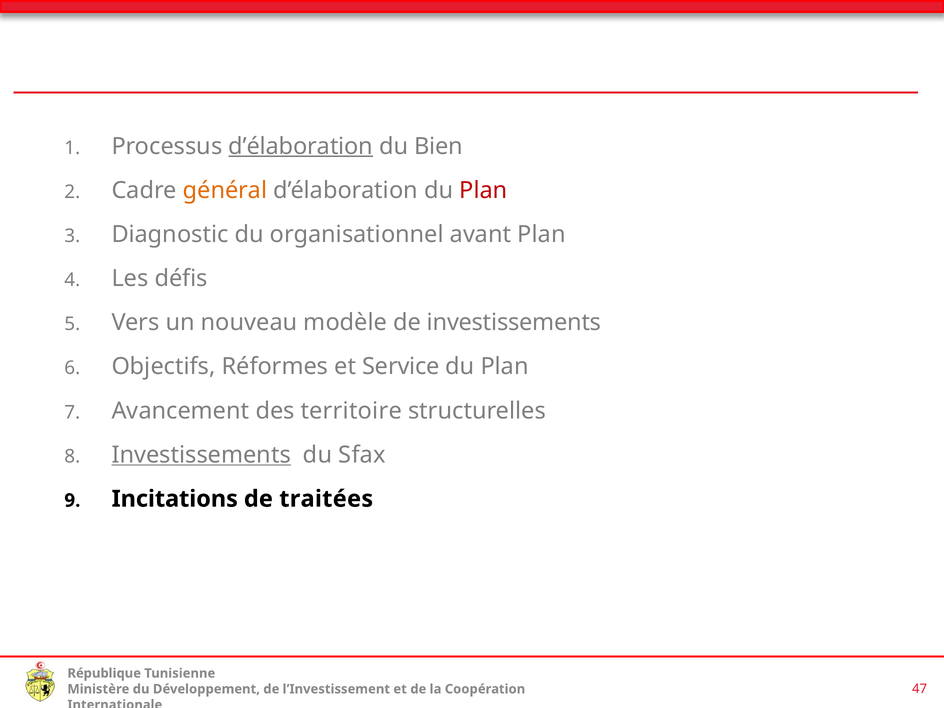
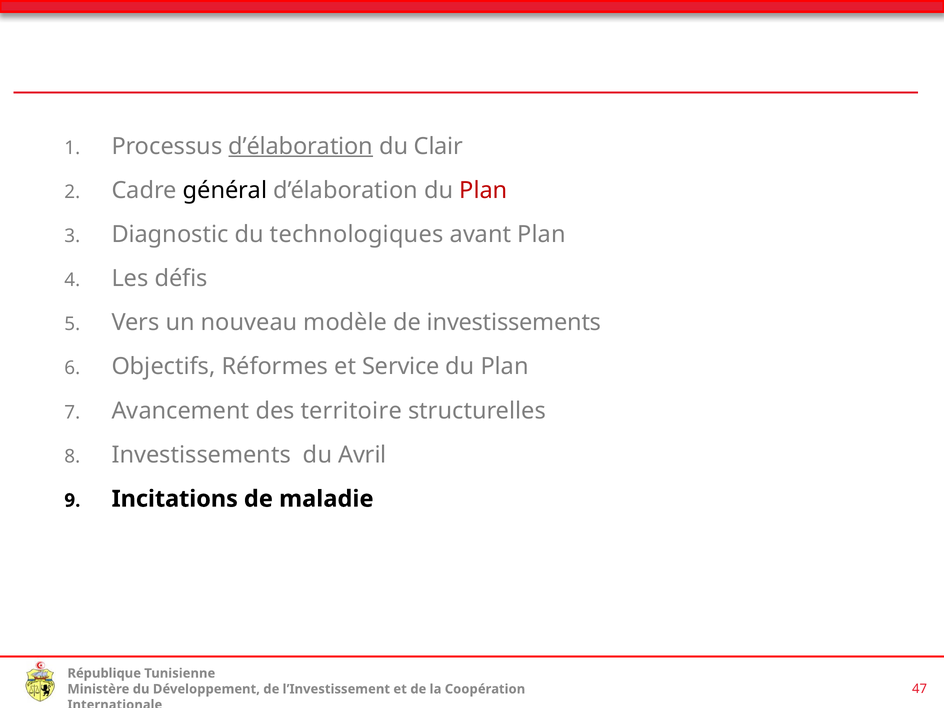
Bien: Bien -> Clair
général colour: orange -> black
organisationnel: organisationnel -> technologiques
Investissements at (201, 455) underline: present -> none
Sfax: Sfax -> Avril
traitées: traitées -> maladie
